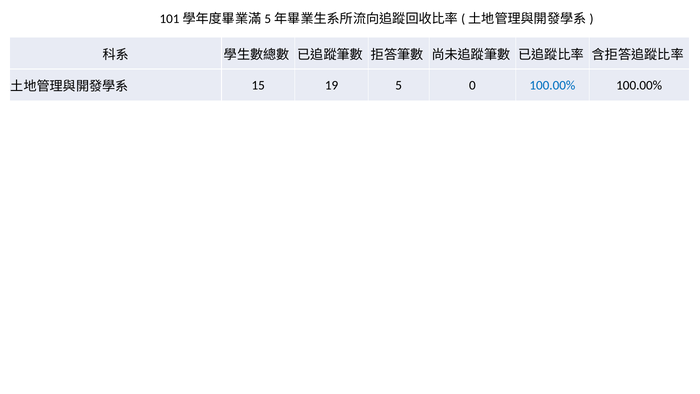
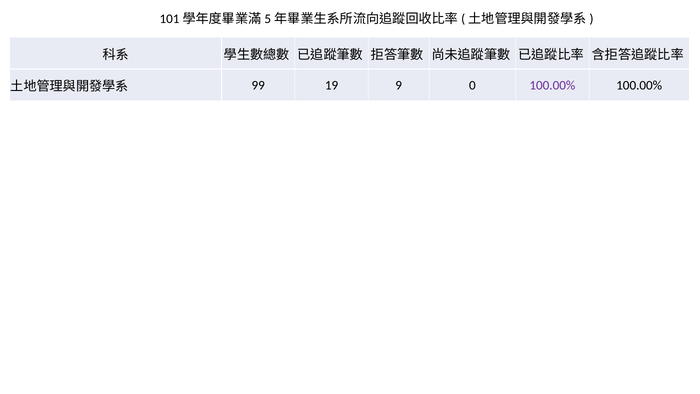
15: 15 -> 99
5: 5 -> 9
100.00% at (552, 85) colour: blue -> purple
